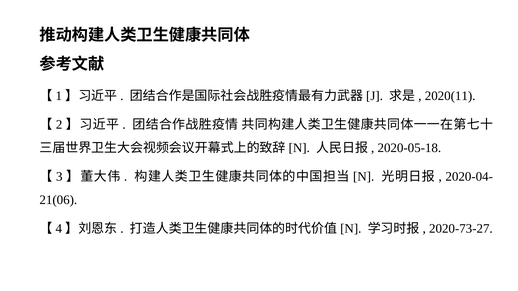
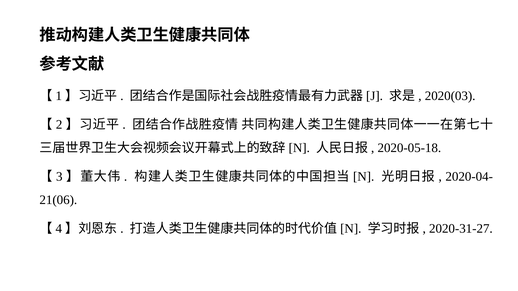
2020(11: 2020(11 -> 2020(03
2020-73-27: 2020-73-27 -> 2020-31-27
